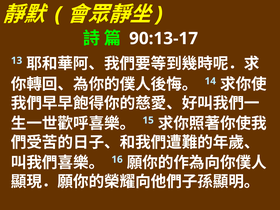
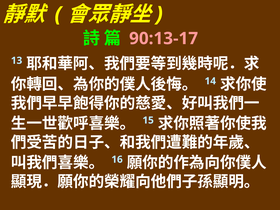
90:13-17 colour: white -> pink
